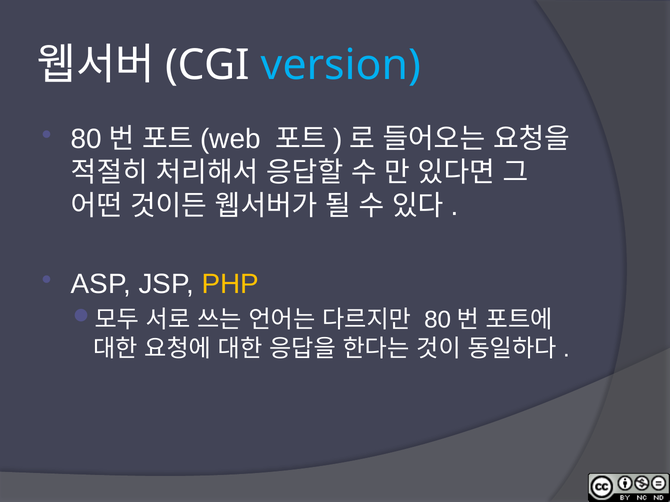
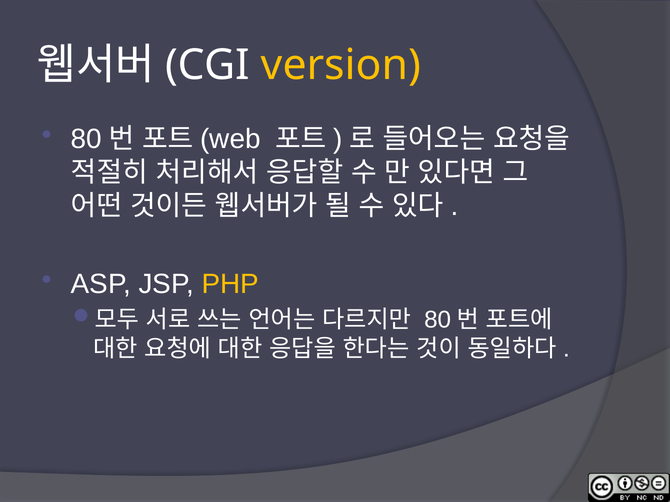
version colour: light blue -> yellow
